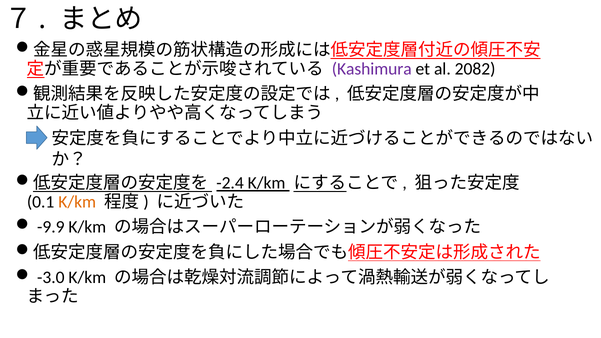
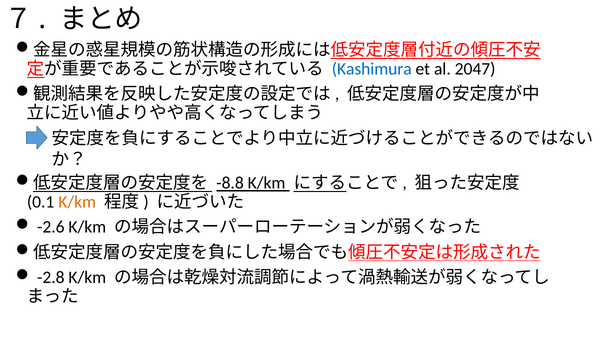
Kashimura colour: purple -> blue
2082: 2082 -> 2047
-2.4: -2.4 -> -8.8
-9.9: -9.9 -> -2.6
-3.0: -3.0 -> -2.8
